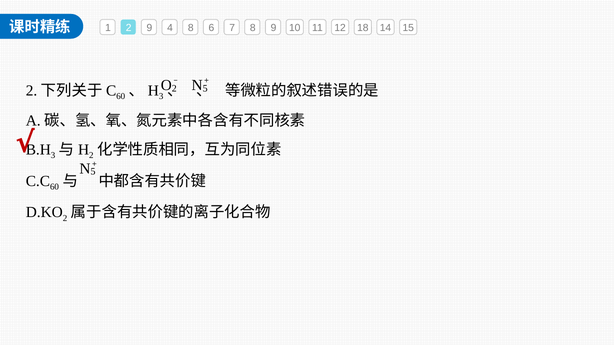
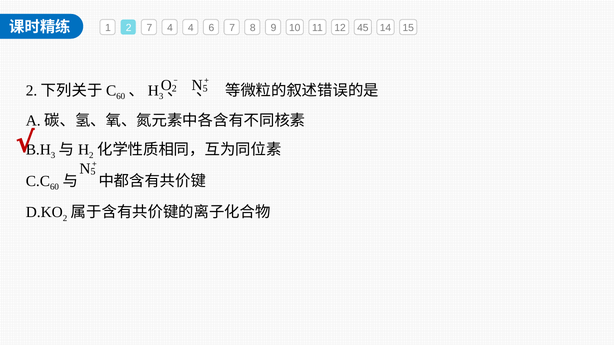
2 9: 9 -> 7
4 8: 8 -> 4
18: 18 -> 45
